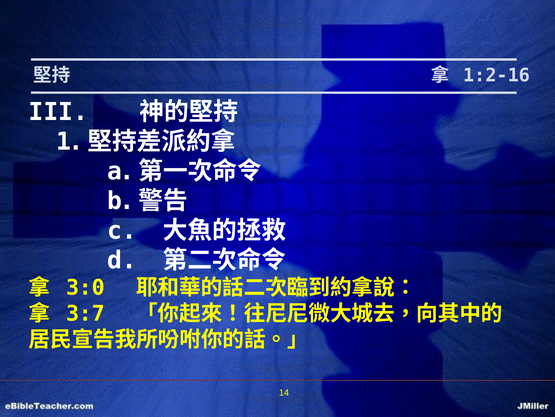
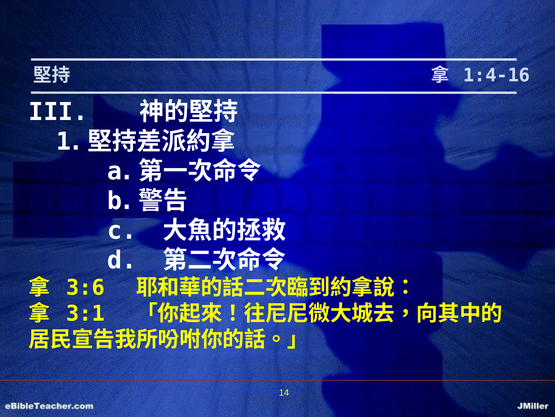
1:2-16: 1:2-16 -> 1:4-16
3:0: 3:0 -> 3:6
3:7: 3:7 -> 3:1
